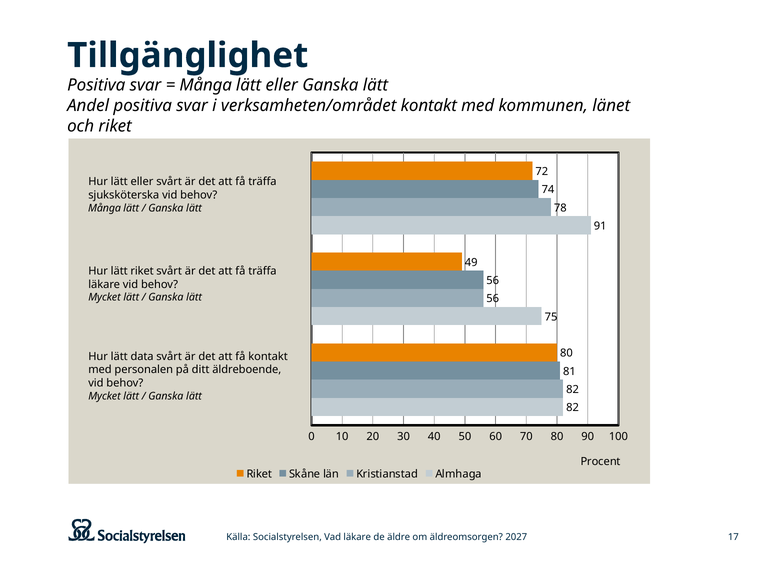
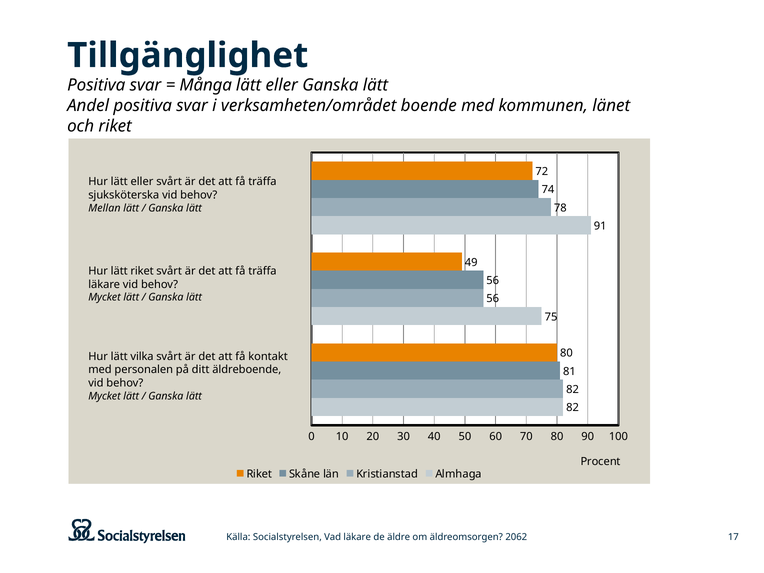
verksamheten/området kontakt: kontakt -> boende
Många at (105, 208): Många -> Mellan
data: data -> vilka
2027: 2027 -> 2062
